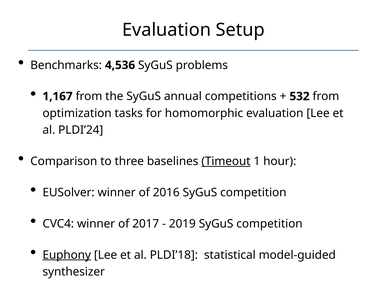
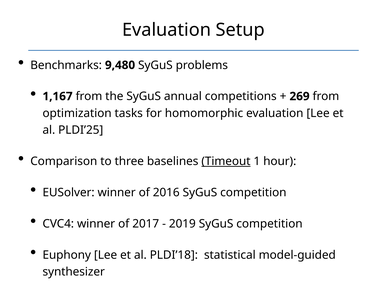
4,536: 4,536 -> 9,480
532: 532 -> 269
PLDI’24: PLDI’24 -> PLDI’25
Euphony underline: present -> none
